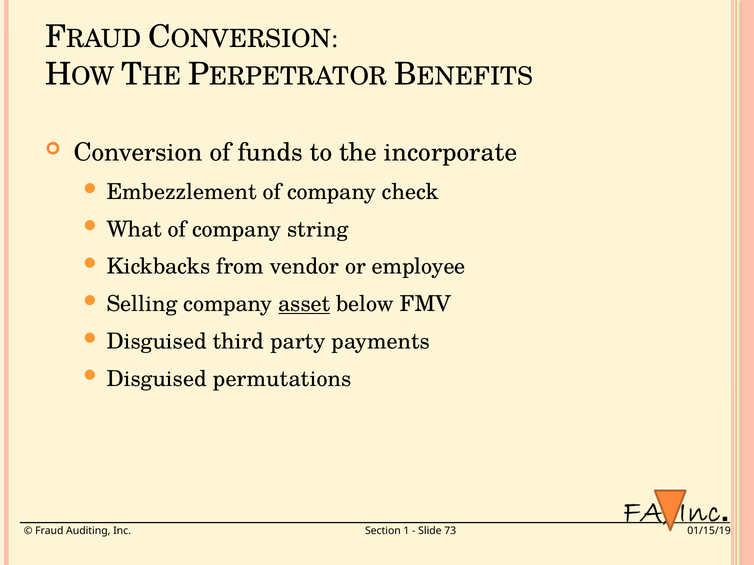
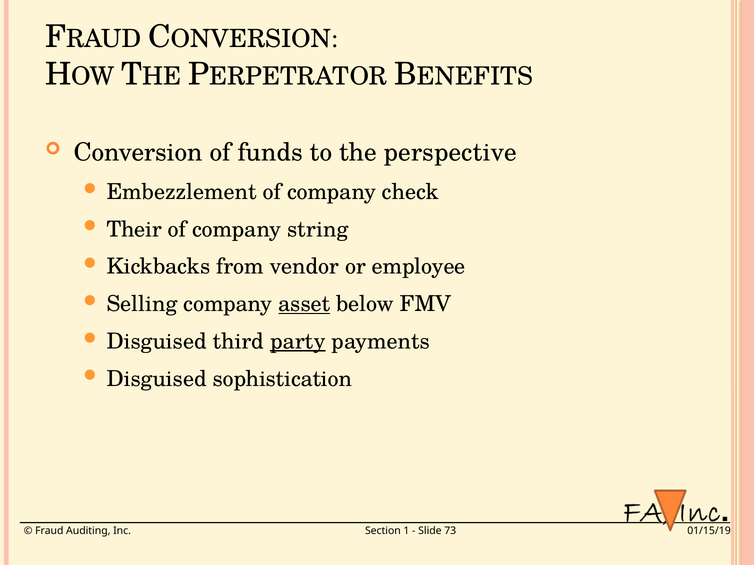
incorporate: incorporate -> perspective
What: What -> Their
party underline: none -> present
permutations: permutations -> sophistication
